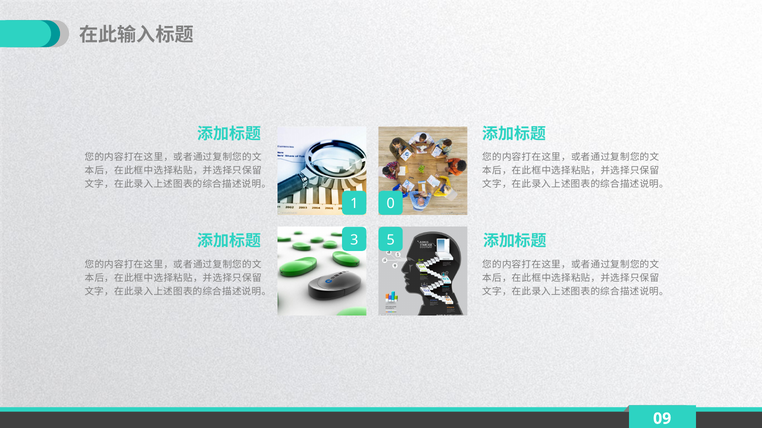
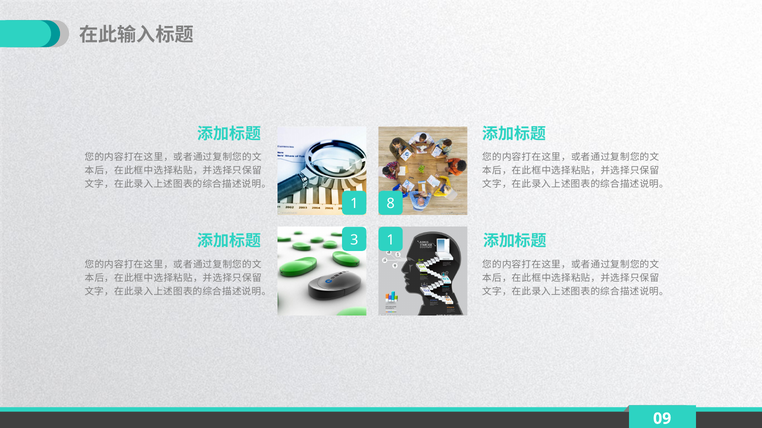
0: 0 -> 8
3 5: 5 -> 1
